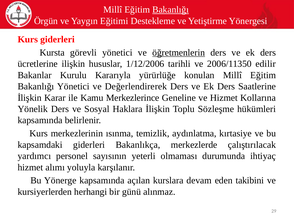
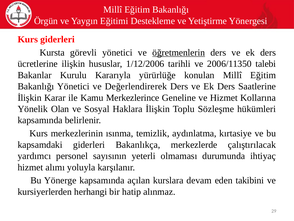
Bakanlığı at (171, 10) underline: present -> none
edilir: edilir -> talebi
Yönelik Ders: Ders -> Olan
günü: günü -> hatip
